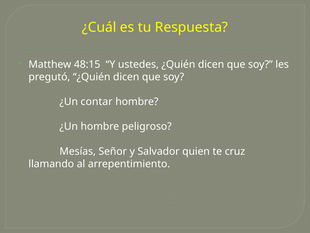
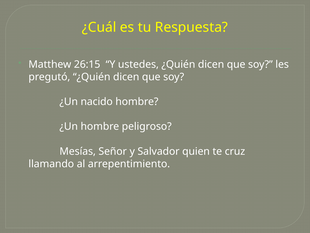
48:15: 48:15 -> 26:15
contar: contar -> nacido
